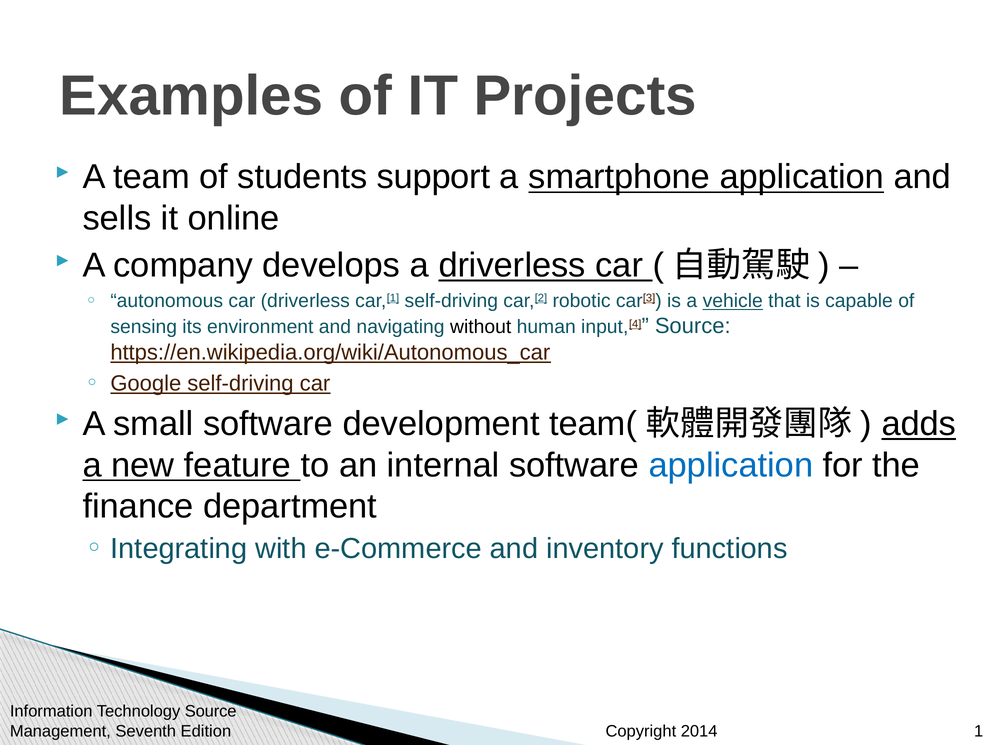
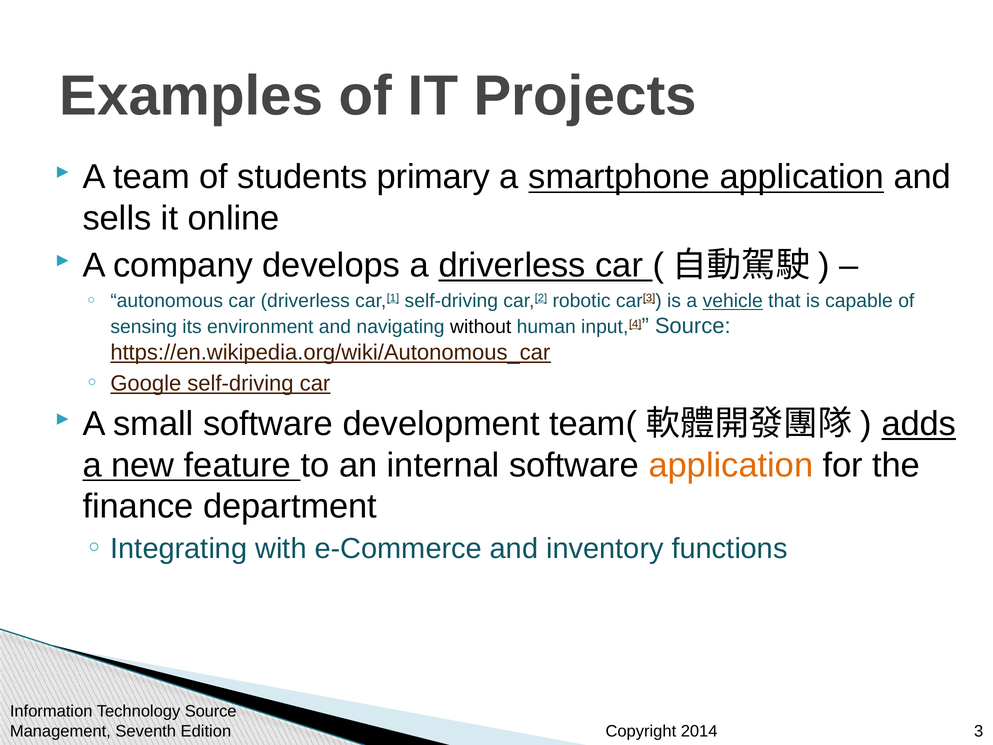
support: support -> primary
application at (731, 465) colour: blue -> orange
1: 1 -> 3
